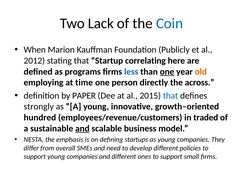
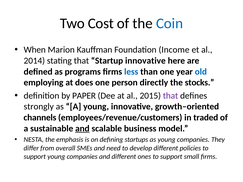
Lack: Lack -> Cost
Publicly: Publicly -> Income
2012: 2012 -> 2014
Startup correlating: correlating -> innovative
one at (167, 72) underline: present -> none
old colour: orange -> blue
time: time -> does
across: across -> stocks
that at (171, 96) colour: blue -> purple
hundred: hundred -> channels
